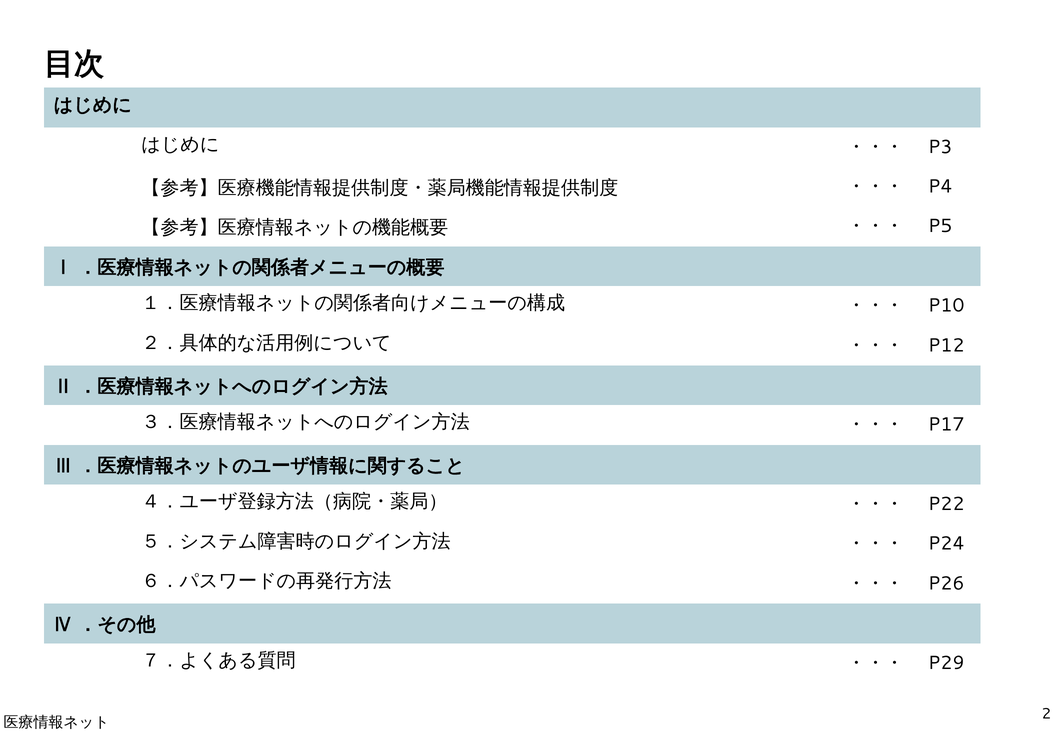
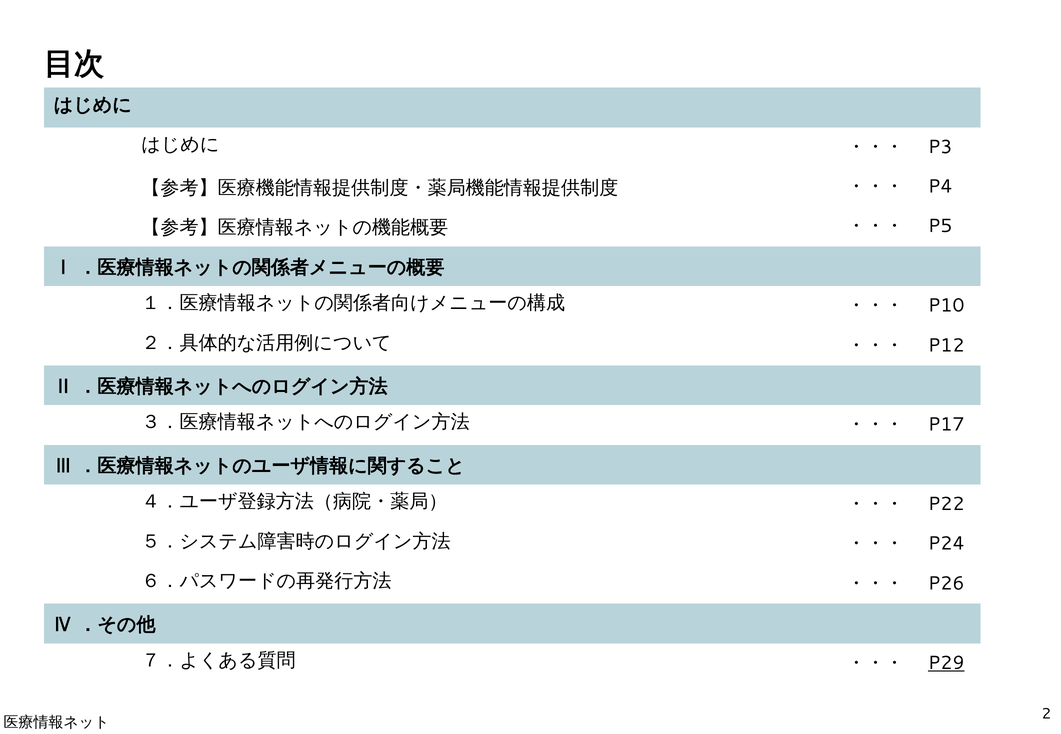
P29 underline: none -> present
